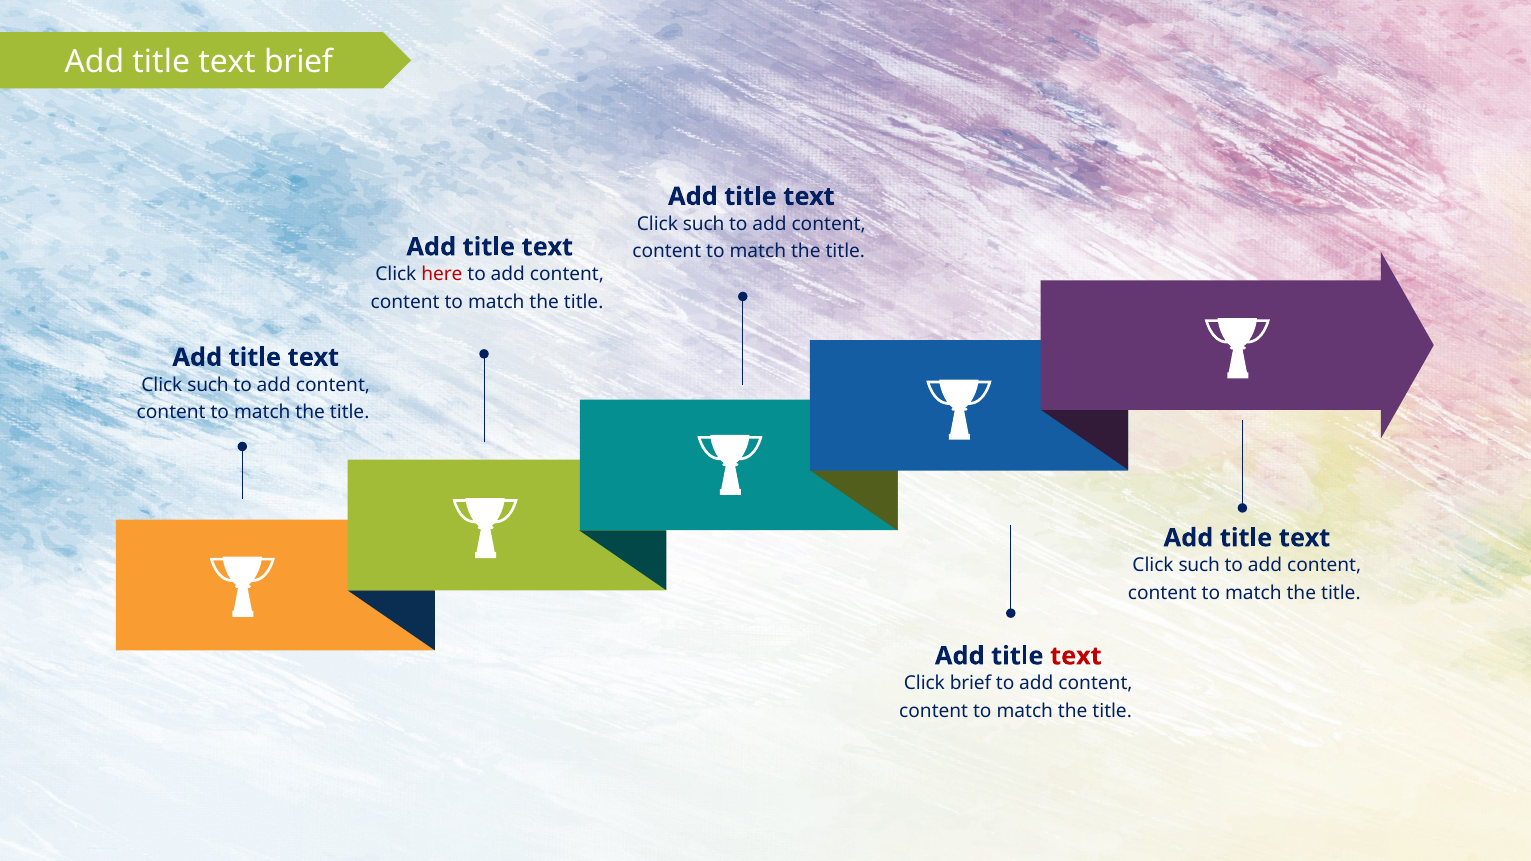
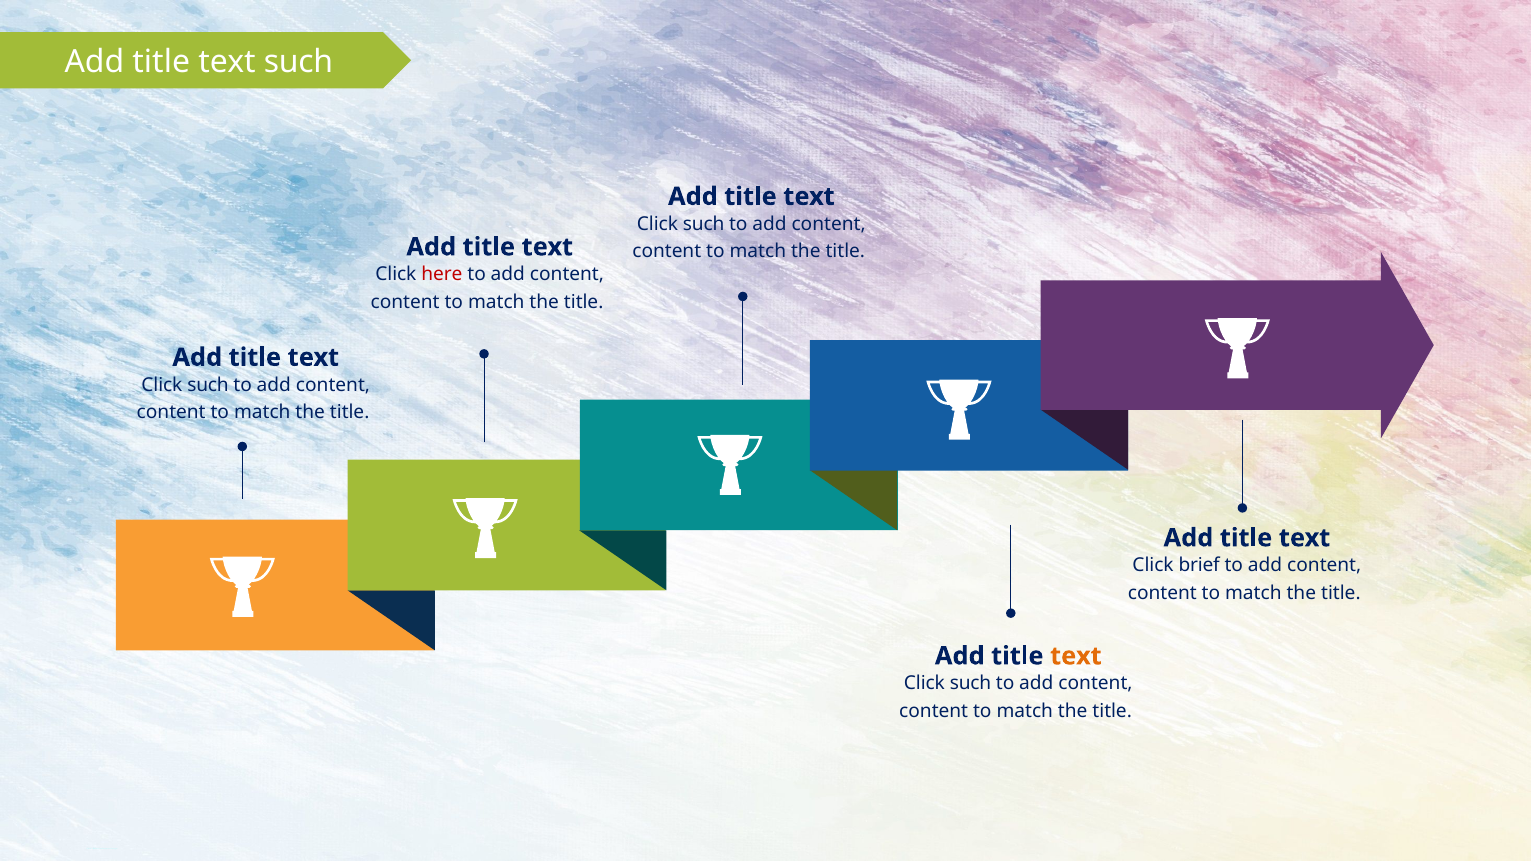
text brief: brief -> such
such at (1199, 565): such -> brief
text at (1076, 656) colour: red -> orange
brief at (971, 684): brief -> such
